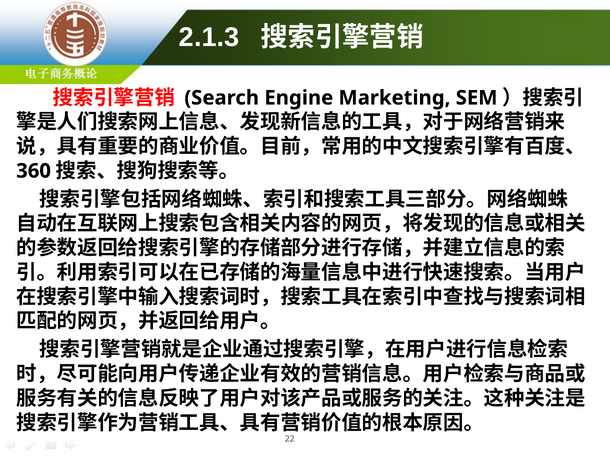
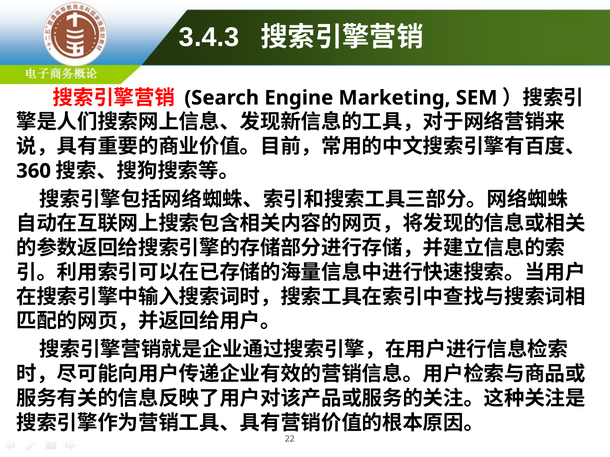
2.1.3: 2.1.3 -> 3.4.3
